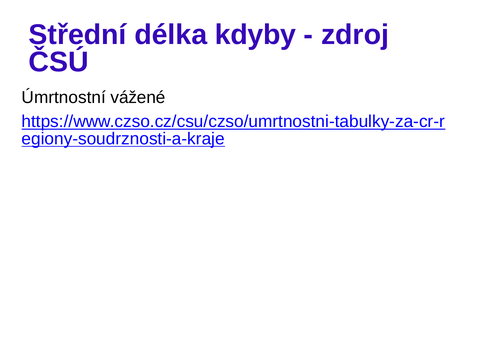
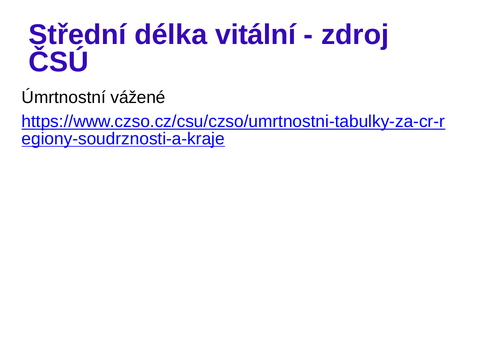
kdyby: kdyby -> vitální
